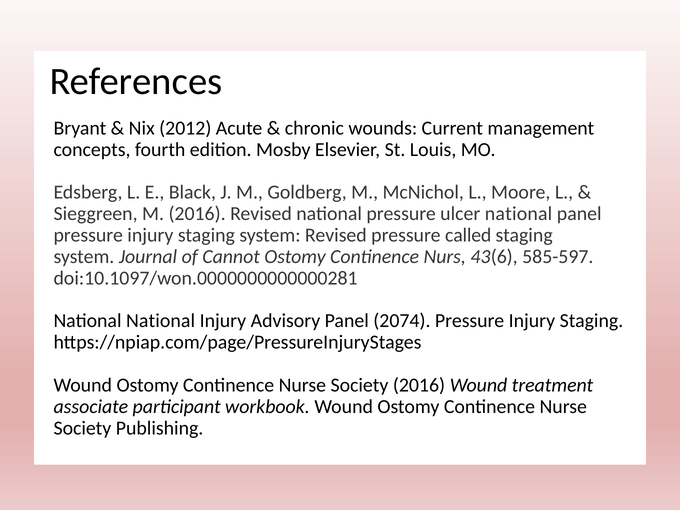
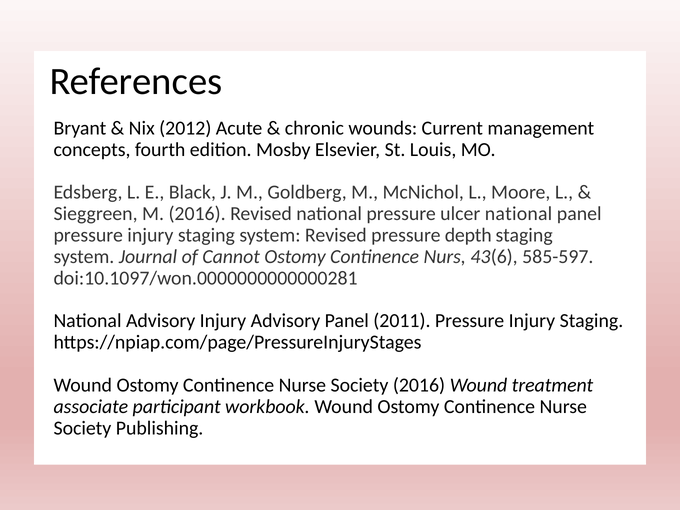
called: called -> depth
National National: National -> Advisory
2074: 2074 -> 2011
